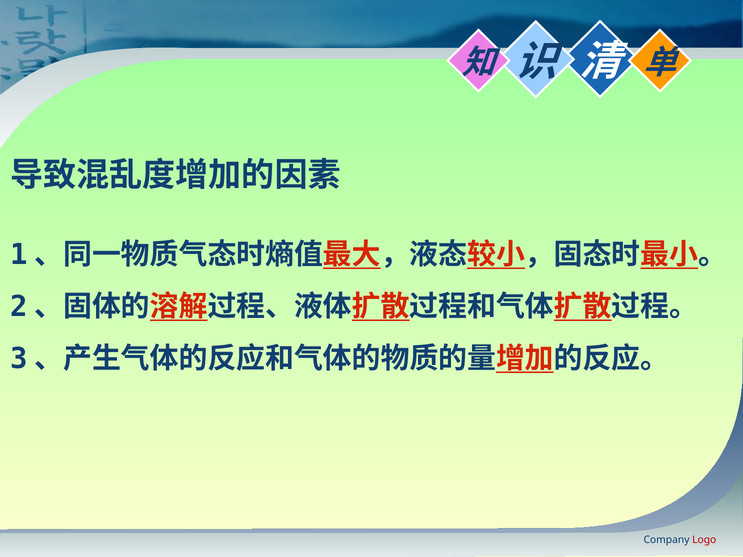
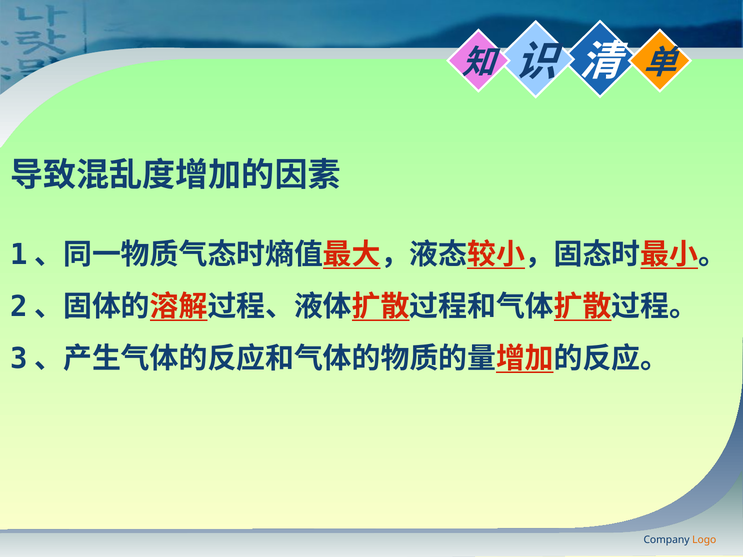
Logo colour: red -> orange
